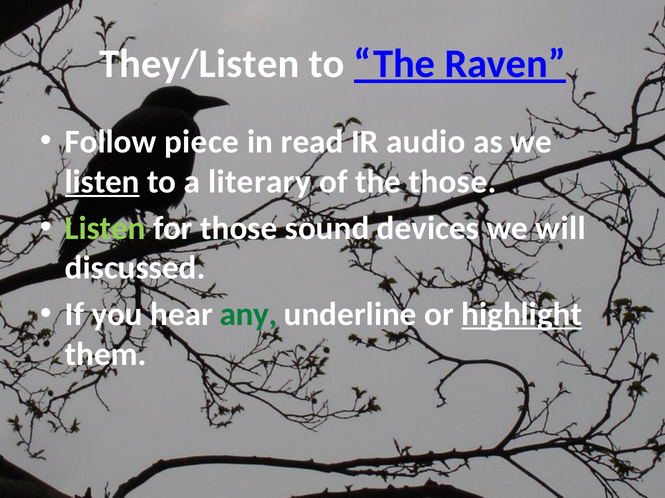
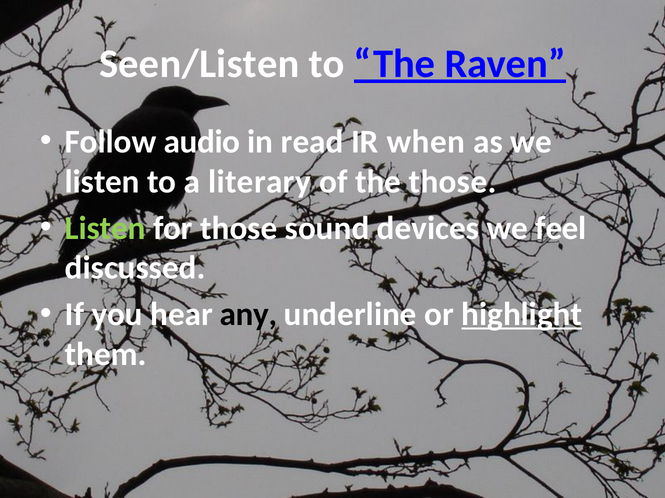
They/Listen: They/Listen -> Seen/Listen
piece: piece -> audio
audio: audio -> when
listen at (102, 182) underline: present -> none
will: will -> feel
any colour: green -> black
